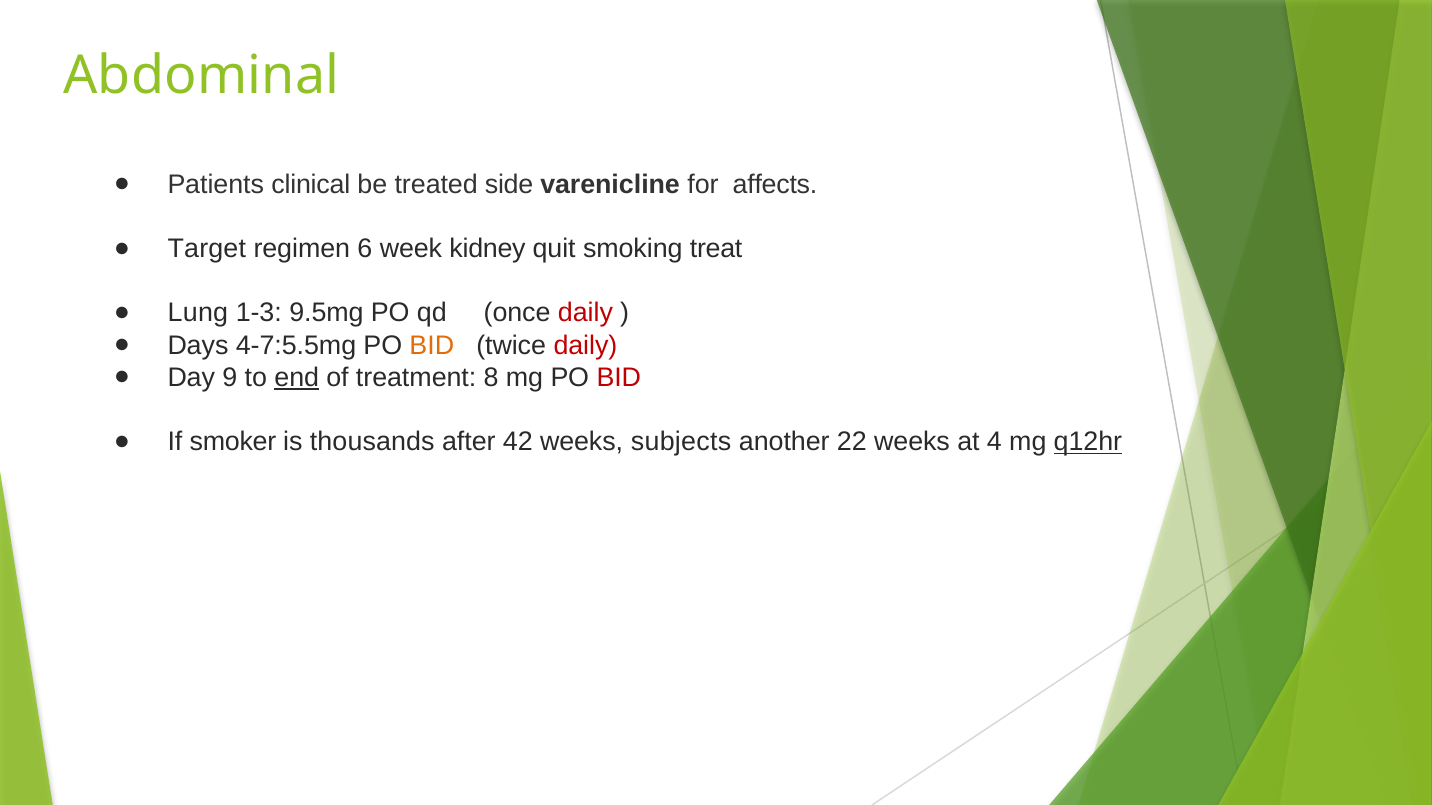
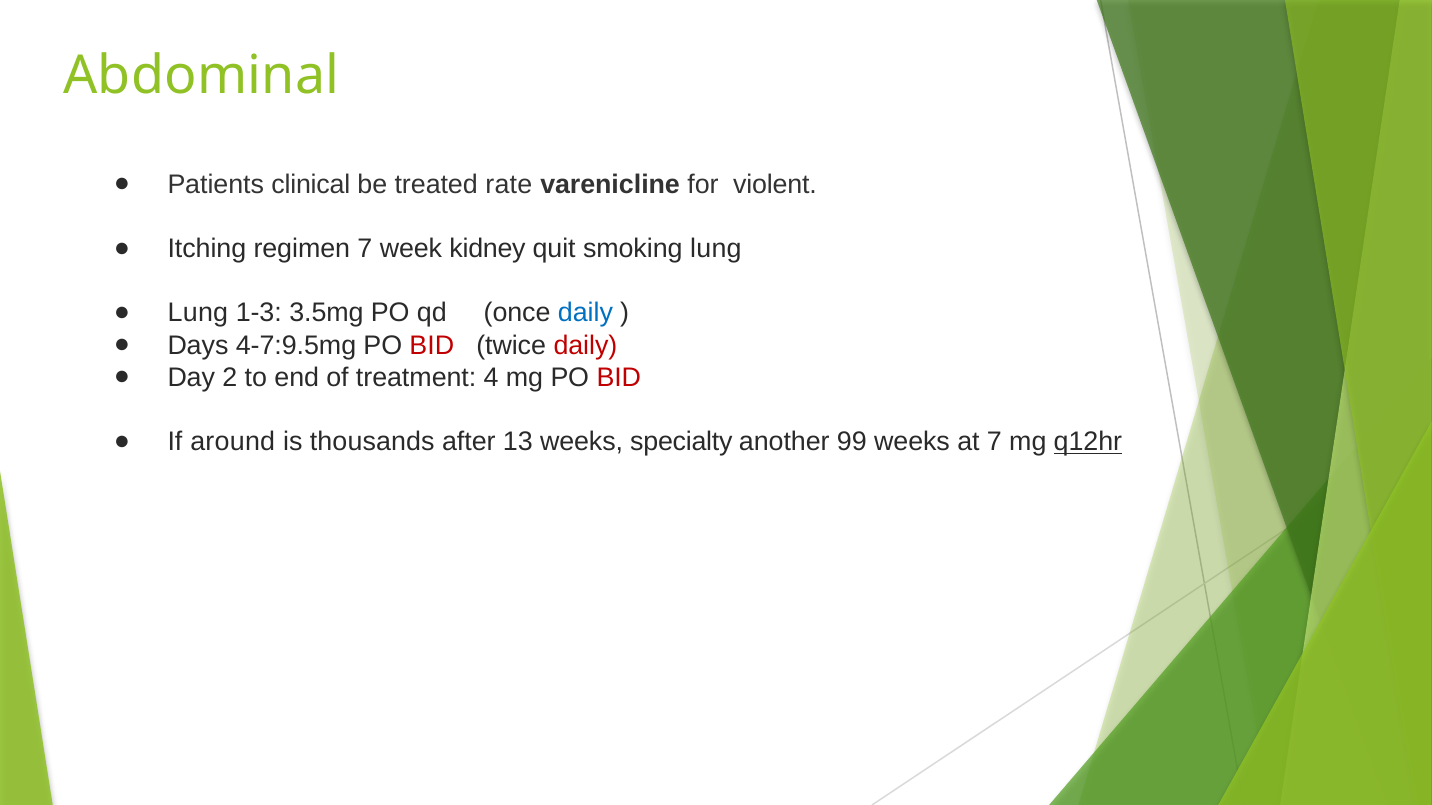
side: side -> rate
affects: affects -> violent
Target: Target -> Itching
regimen 6: 6 -> 7
smoking treat: treat -> lung
9.5mg: 9.5mg -> 3.5mg
daily at (585, 313) colour: red -> blue
4-7:5.5mg: 4-7:5.5mg -> 4-7:9.5mg
BID at (432, 346) colour: orange -> red
9: 9 -> 2
end underline: present -> none
8: 8 -> 4
smoker: smoker -> around
42: 42 -> 13
subjects: subjects -> specialty
22: 22 -> 99
at 4: 4 -> 7
